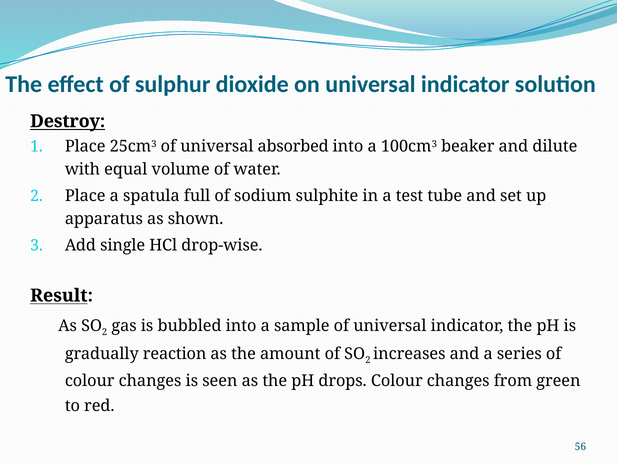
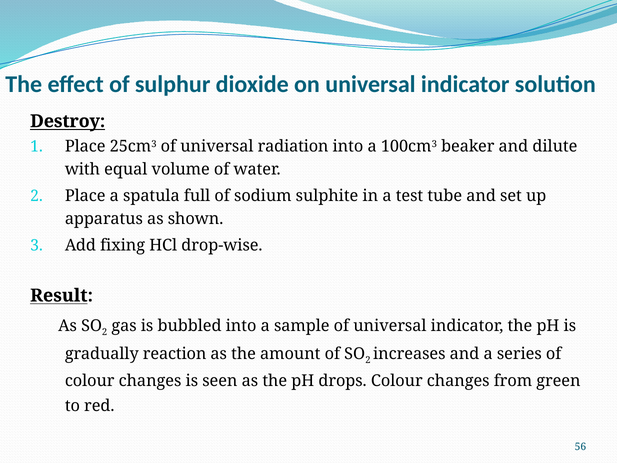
absorbed: absorbed -> radiation
single: single -> fixing
